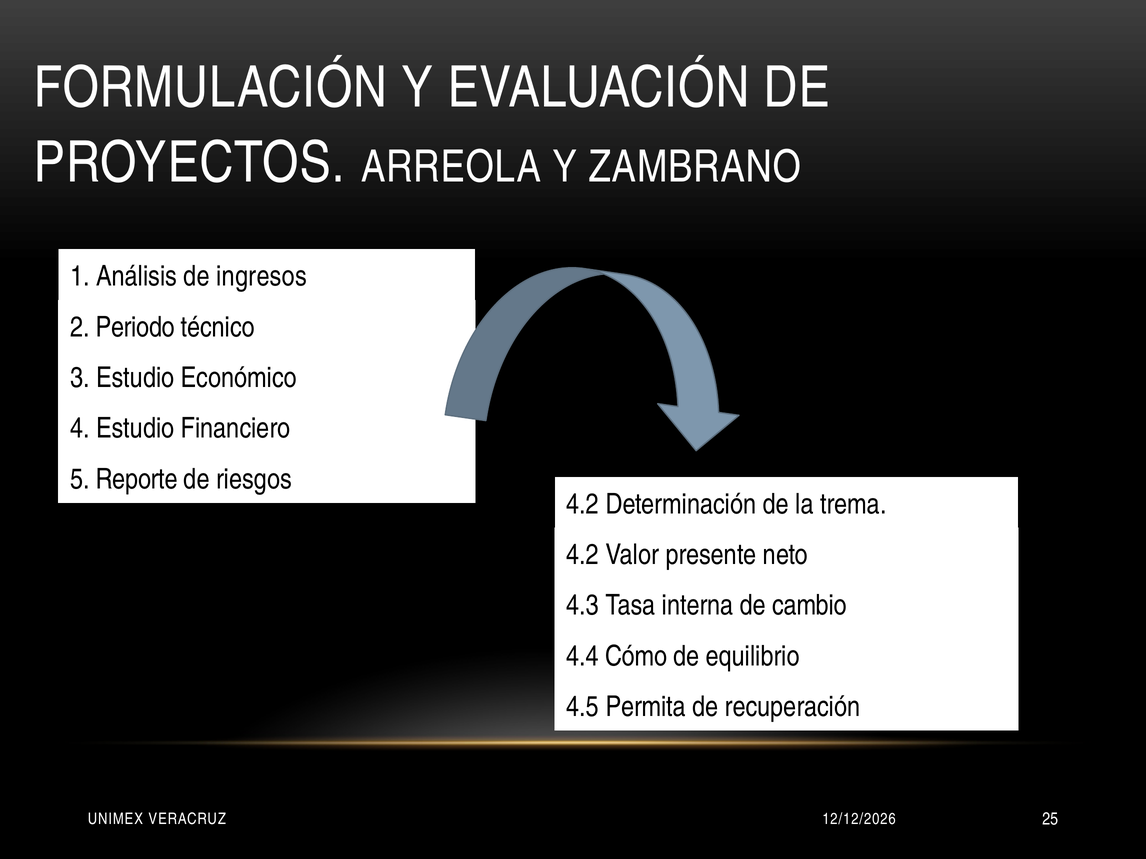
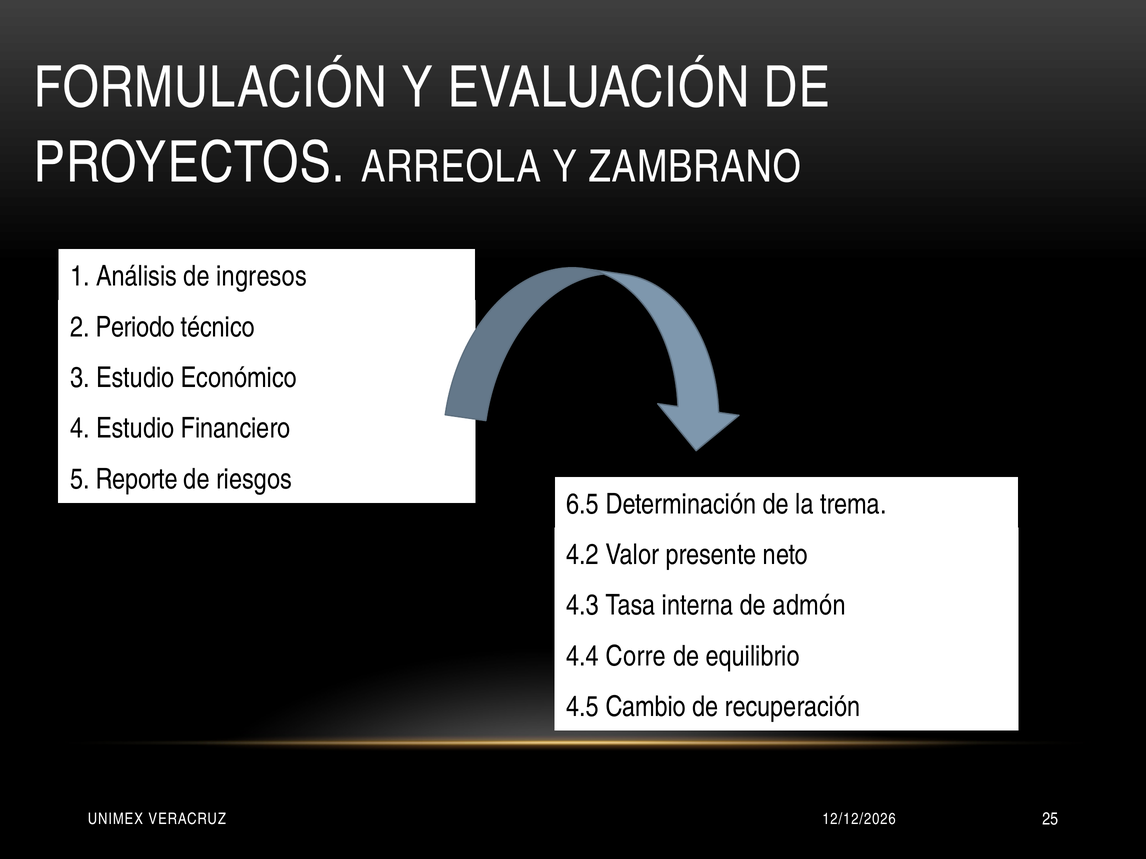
4.2 at (583, 505): 4.2 -> 6.5
cambio: cambio -> admón
Cómo: Cómo -> Corre
Permita: Permita -> Cambio
